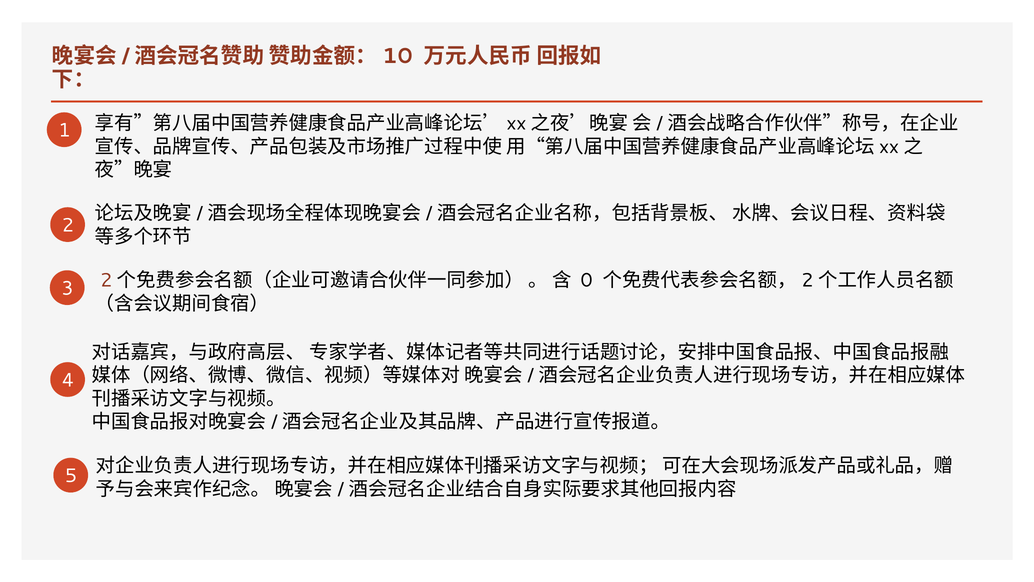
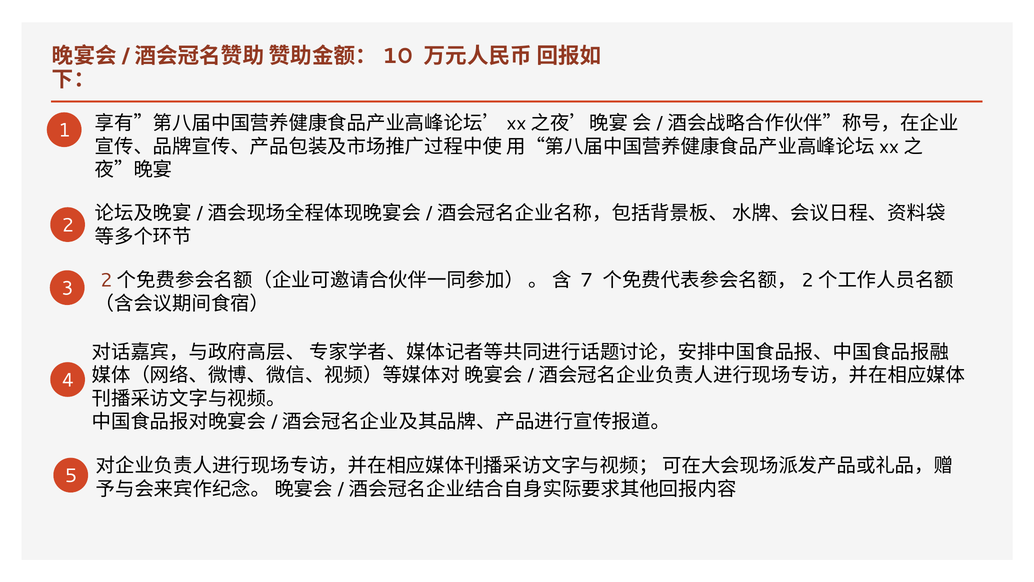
0: 0 -> 7
